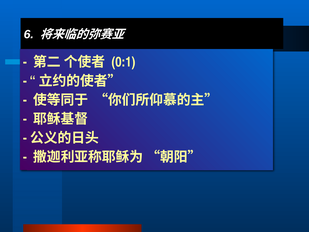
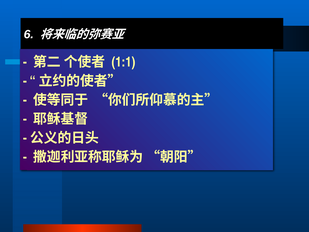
0:1: 0:1 -> 1:1
